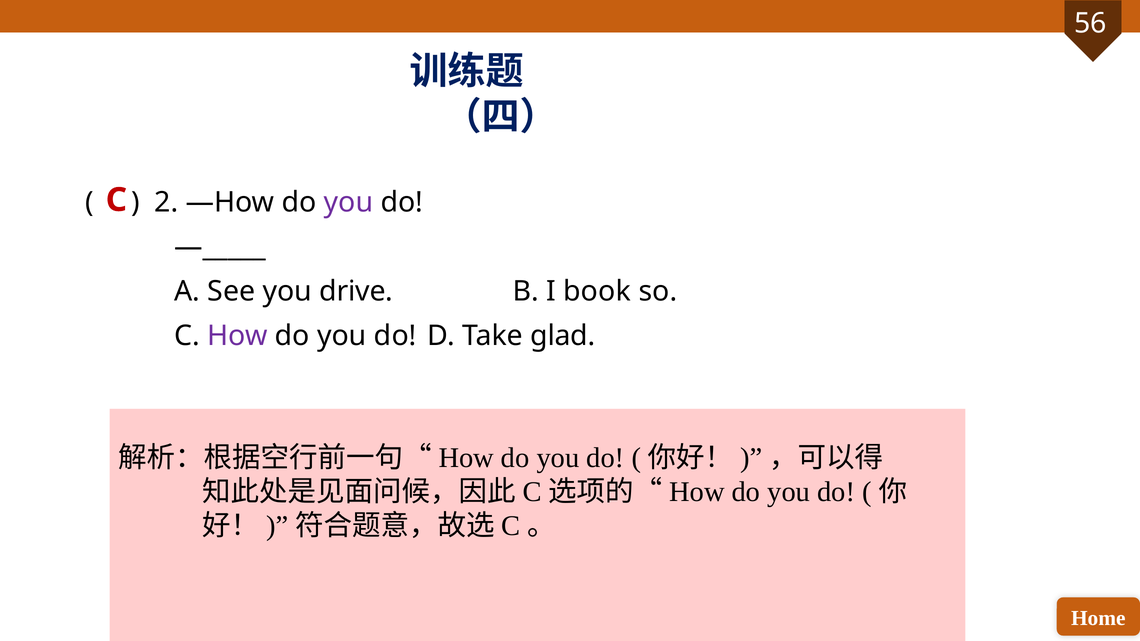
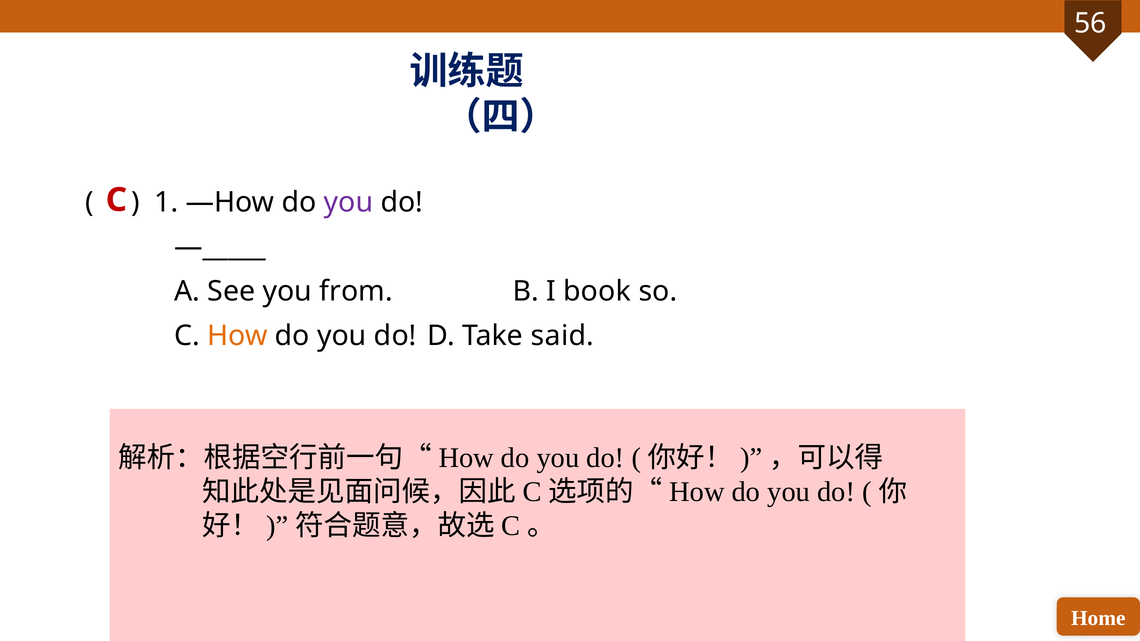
2: 2 -> 1
drive: drive -> from
How colour: purple -> orange
glad: glad -> said
